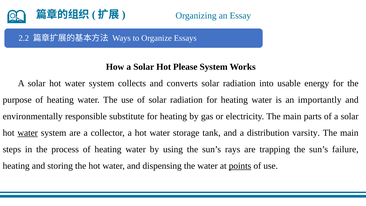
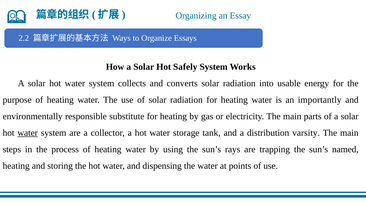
Please: Please -> Safely
failure: failure -> named
points underline: present -> none
